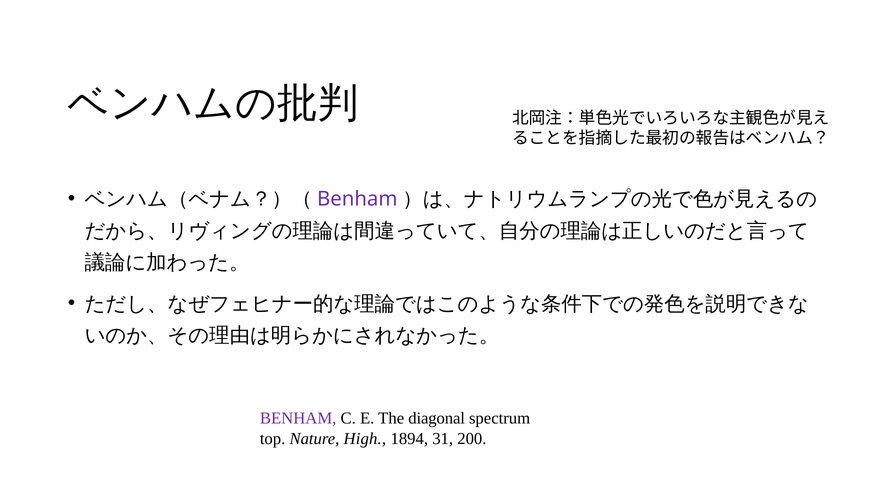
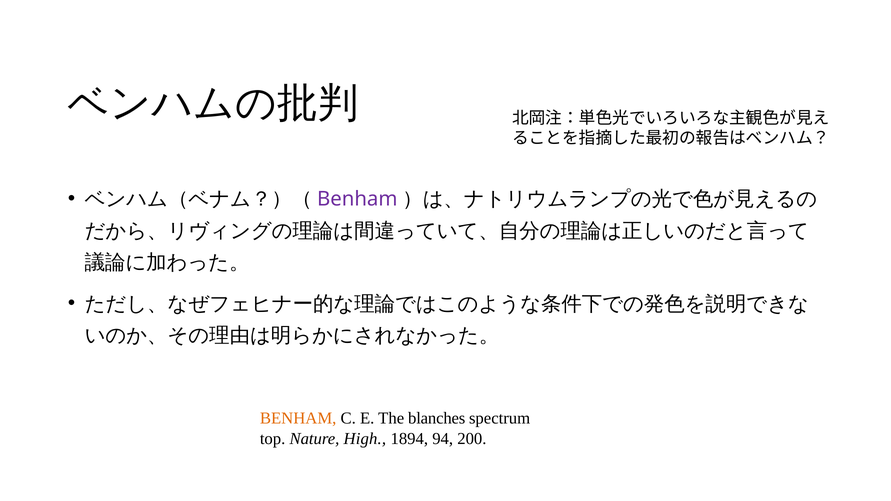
BENHAM at (298, 419) colour: purple -> orange
diagonal: diagonal -> blanches
31: 31 -> 94
